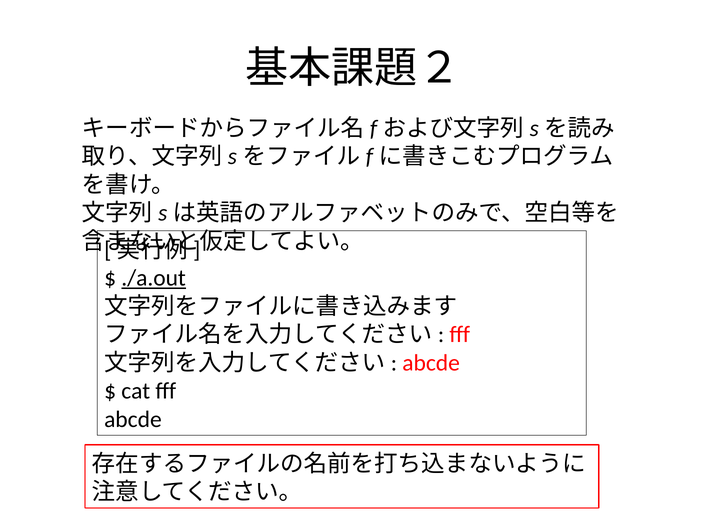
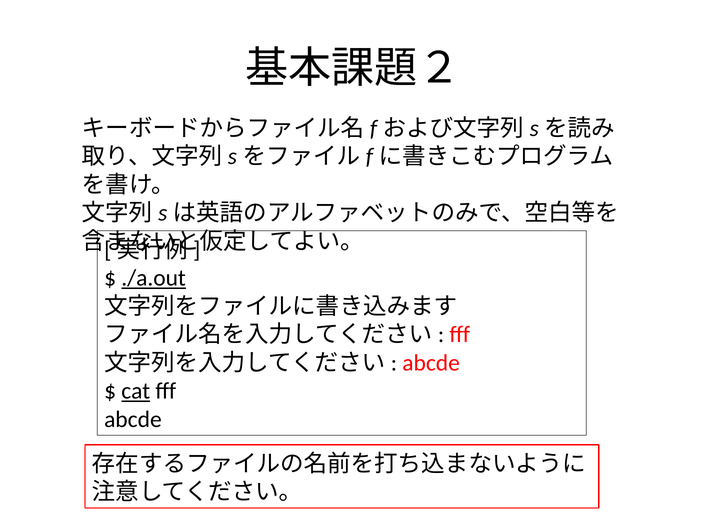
cat underline: none -> present
